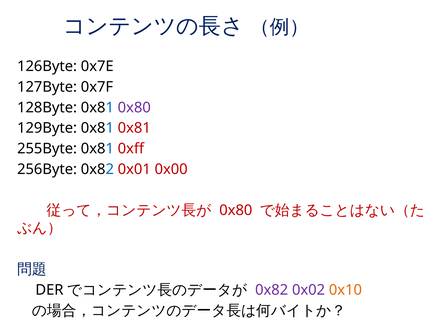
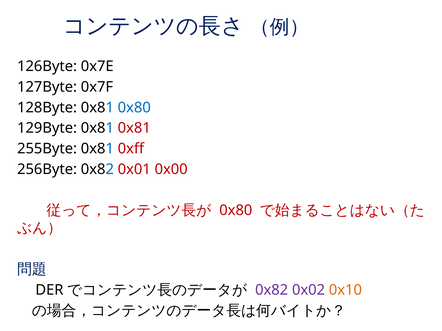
0x80 at (134, 108) colour: purple -> blue
